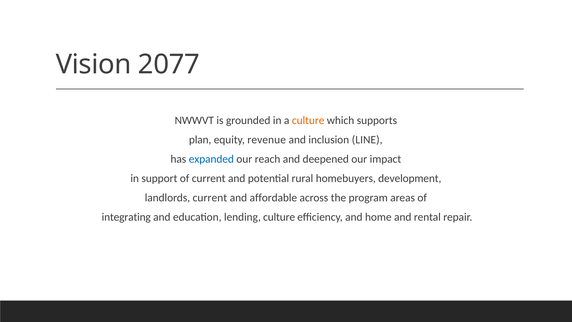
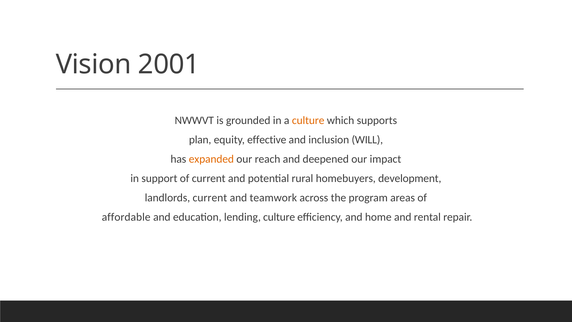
2077: 2077 -> 2001
revenue: revenue -> effective
LINE: LINE -> WILL
expanded colour: blue -> orange
affordable: affordable -> teamwork
integrating: integrating -> affordable
